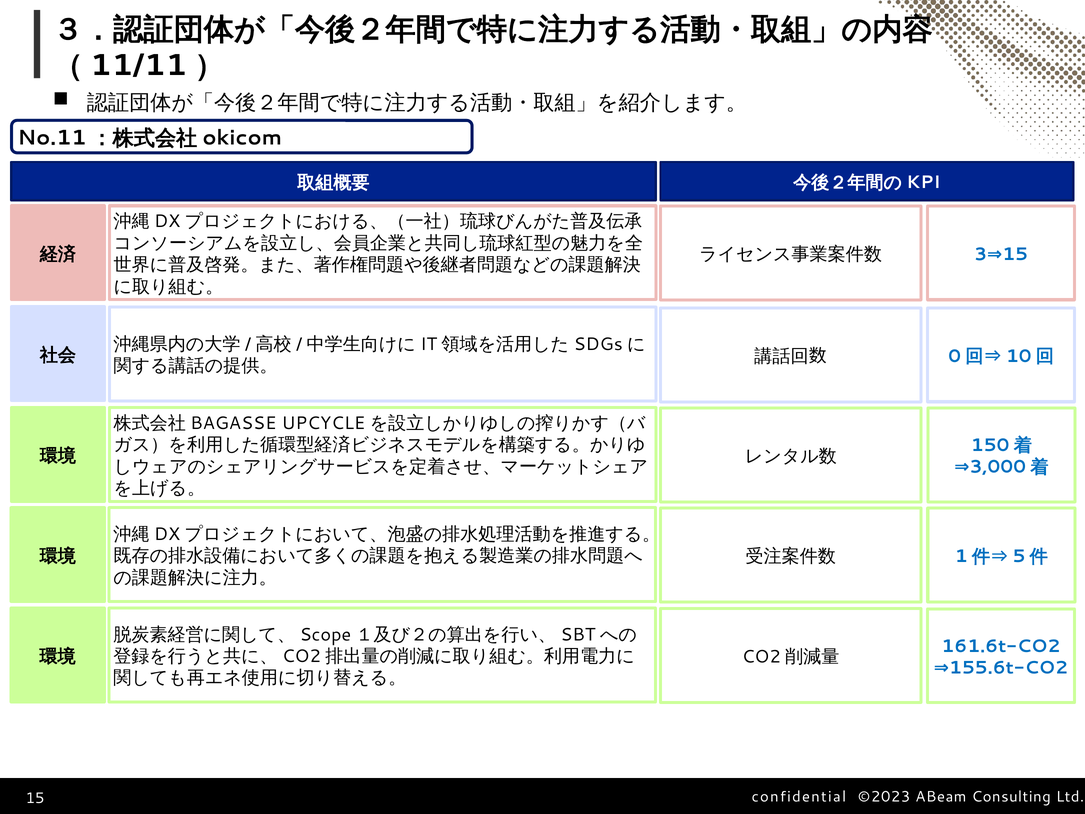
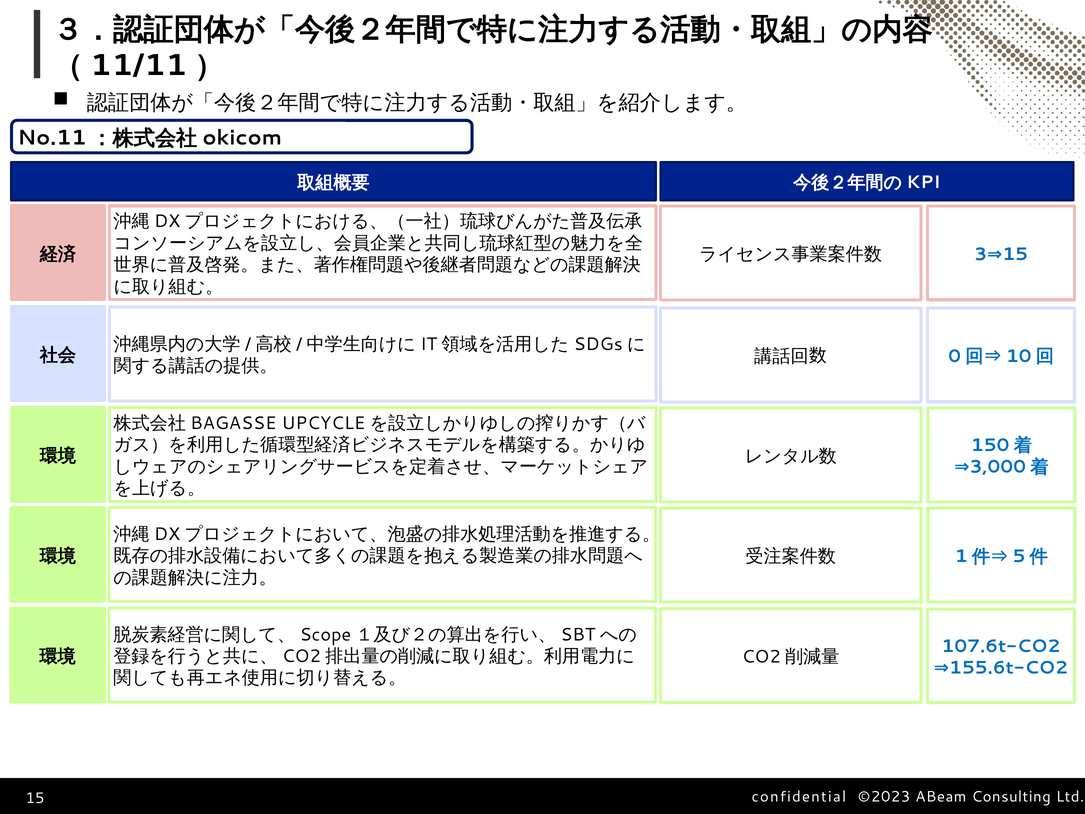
161.6t-CO2: 161.6t-CO2 -> 107.6t-CO2
